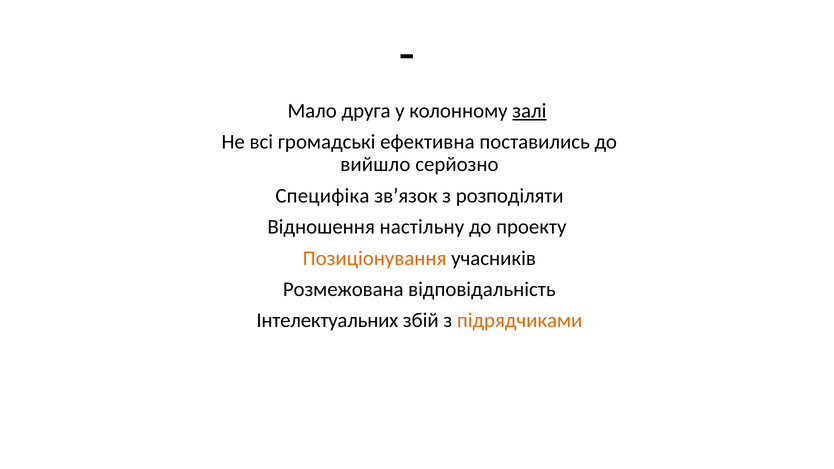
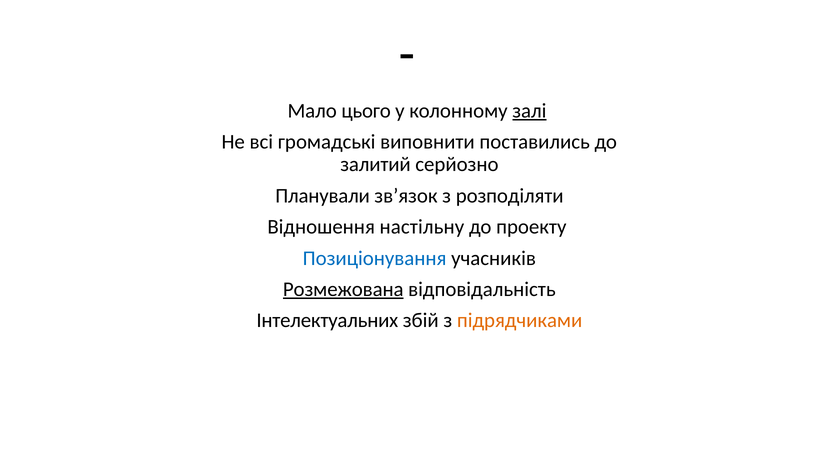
друга: друга -> цього
ефективна: ефективна -> виповнити
вийшло: вийшло -> залитий
Специфіка: Специфіка -> Планували
Позиціонування colour: orange -> blue
Розмежована underline: none -> present
